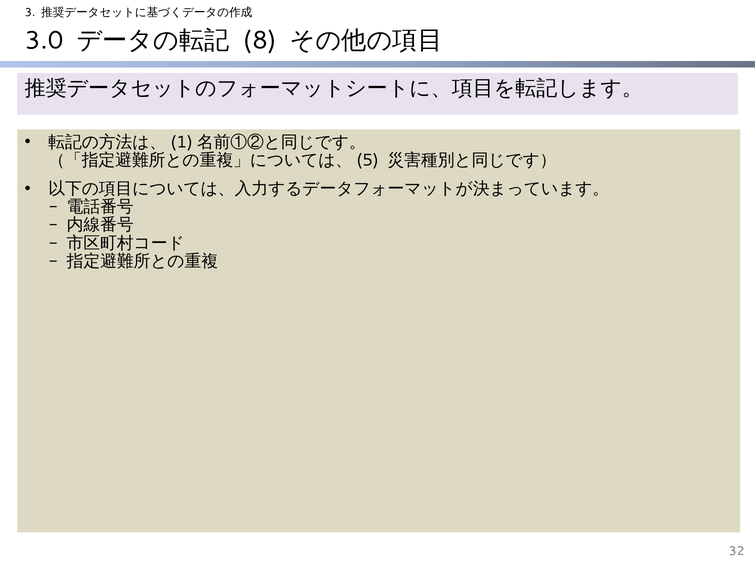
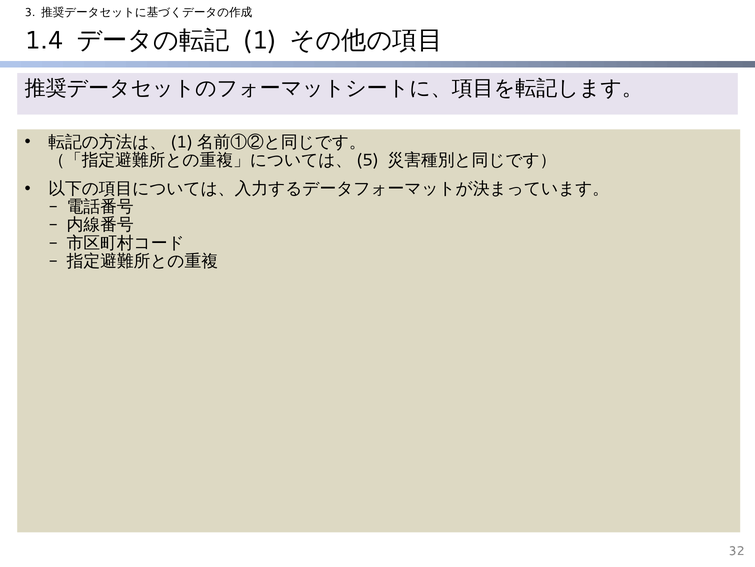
3.0: 3.0 -> 1.4
8: 8 -> 1
